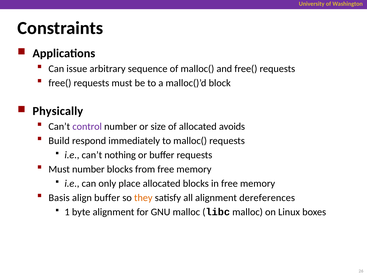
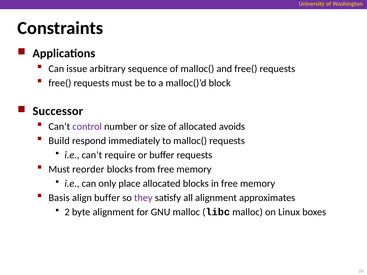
Physically: Physically -> Successor
nothing: nothing -> require
Must number: number -> reorder
they colour: orange -> purple
dereferences: dereferences -> approximates
1: 1 -> 2
